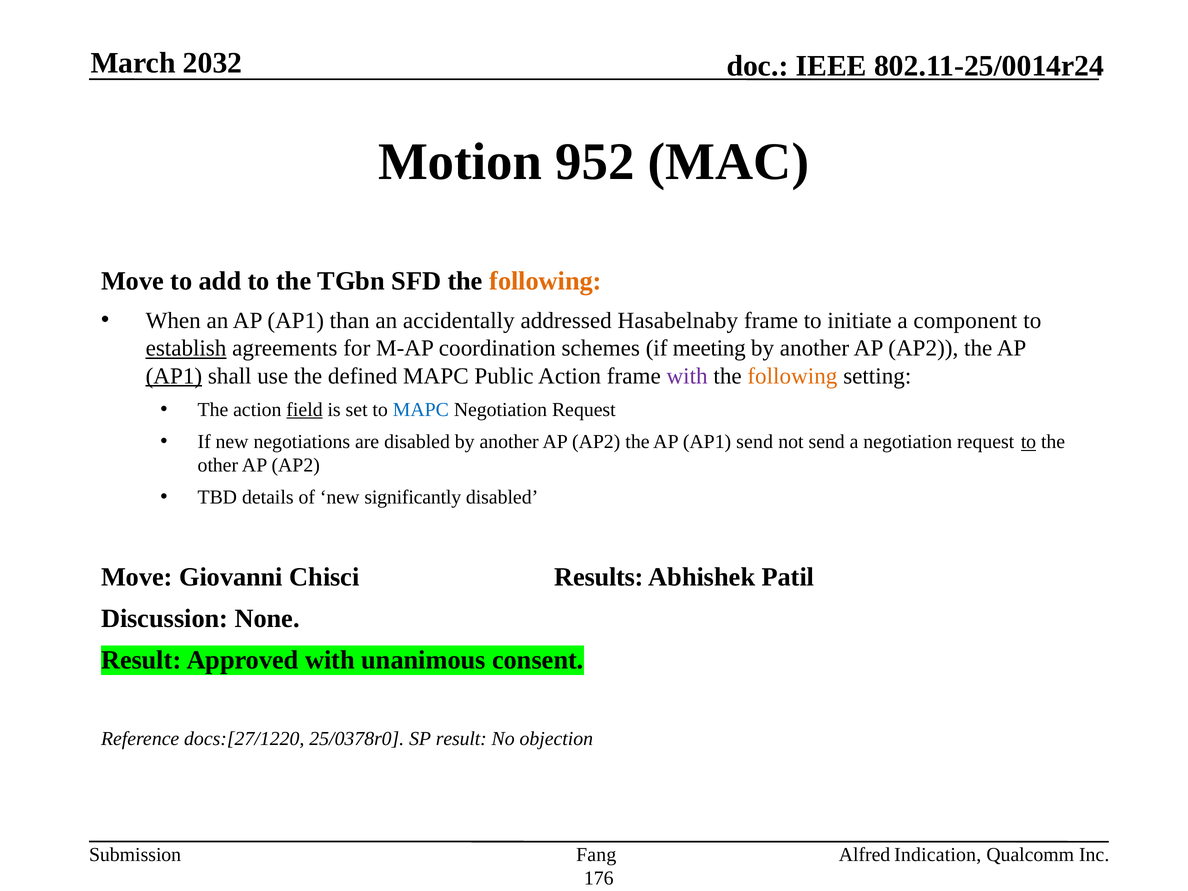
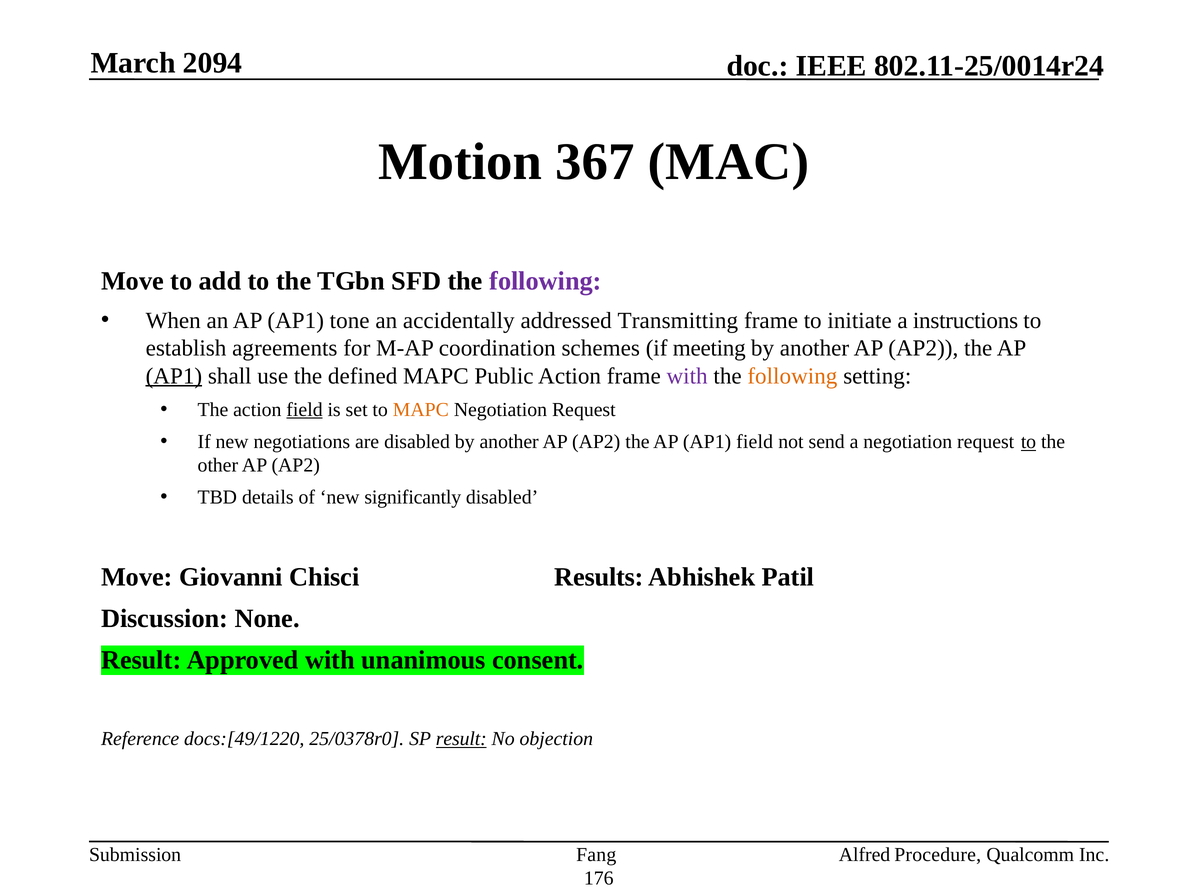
2032: 2032 -> 2094
952: 952 -> 367
following at (546, 281) colour: orange -> purple
than: than -> tone
Hasabelnaby: Hasabelnaby -> Transmitting
component: component -> instructions
establish underline: present -> none
MAPC at (421, 410) colour: blue -> orange
AP1 send: send -> field
docs:[27/1220: docs:[27/1220 -> docs:[49/1220
result at (461, 739) underline: none -> present
Indication: Indication -> Procedure
